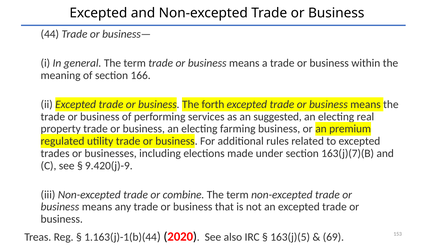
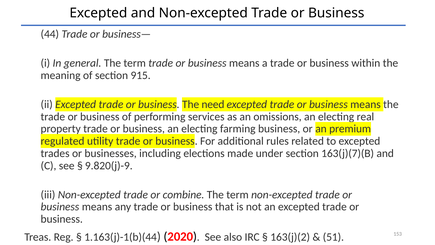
166: 166 -> 915
forth: forth -> need
suggested: suggested -> omissions
9.420(j)-9: 9.420(j)-9 -> 9.820(j)-9
163(j)(5: 163(j)(5 -> 163(j)(2
69: 69 -> 51
